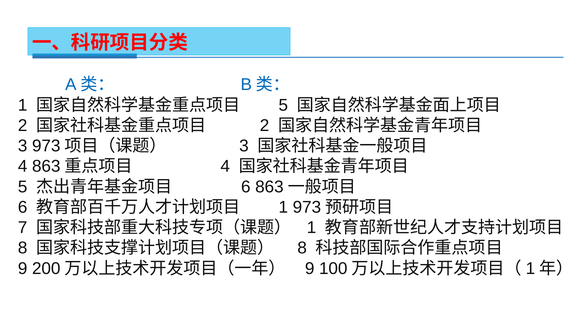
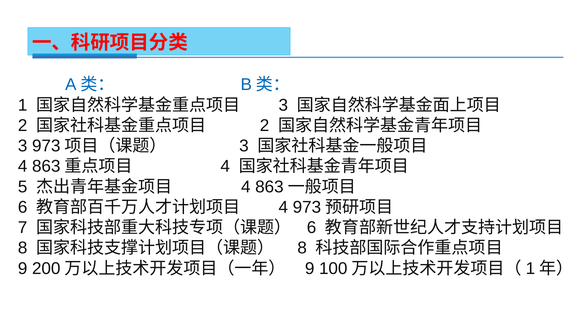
5 at (283, 105): 5 -> 3
6 at (246, 187): 6 -> 4
1 at (283, 207): 1 -> 4
1 at (311, 228): 1 -> 6
